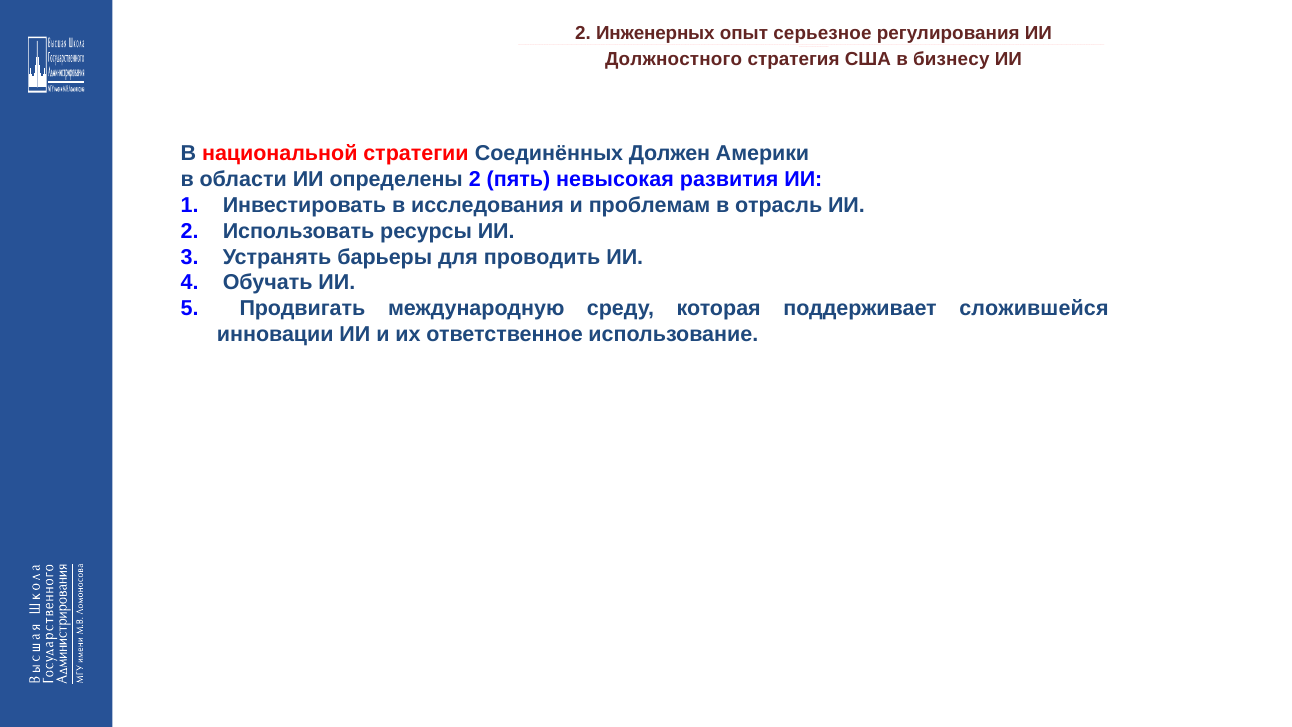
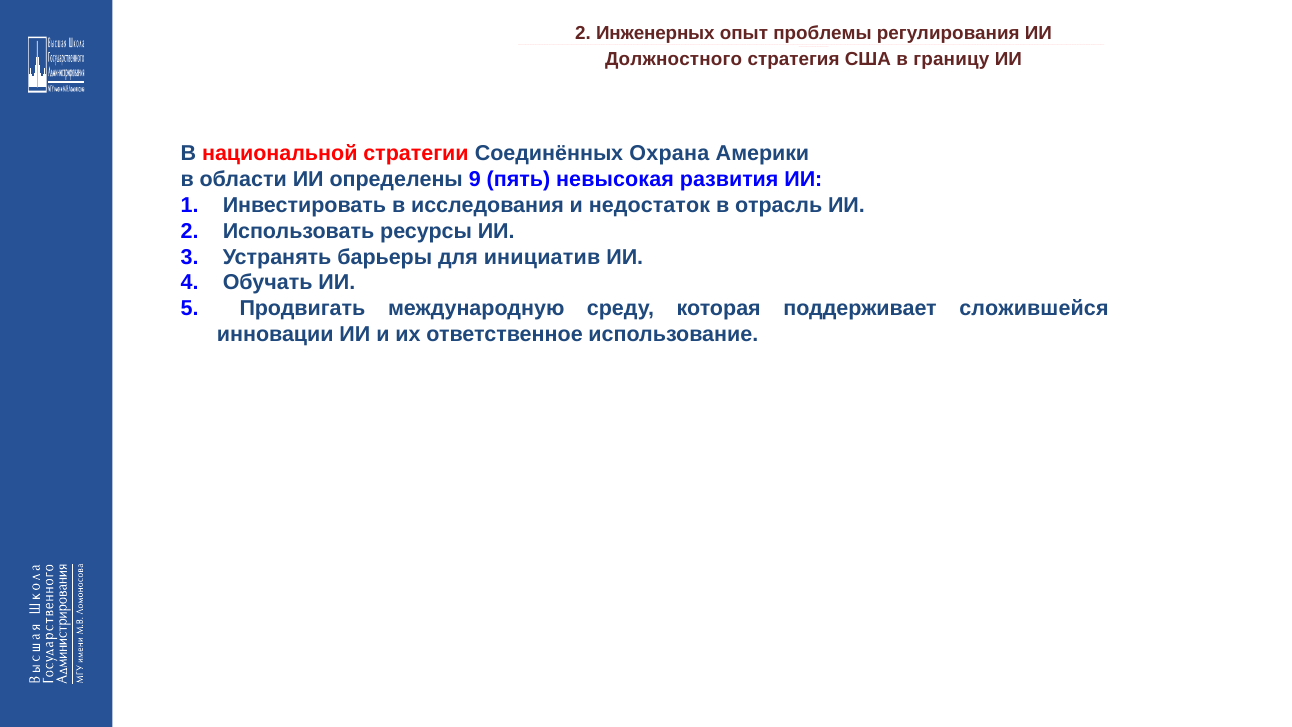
серьезное: серьезное -> проблемы
бизнесу: бизнесу -> границу
Должен: Должен -> Охрана
определены 2: 2 -> 9
проблемам: проблемам -> недостаток
проводить: проводить -> инициатив
